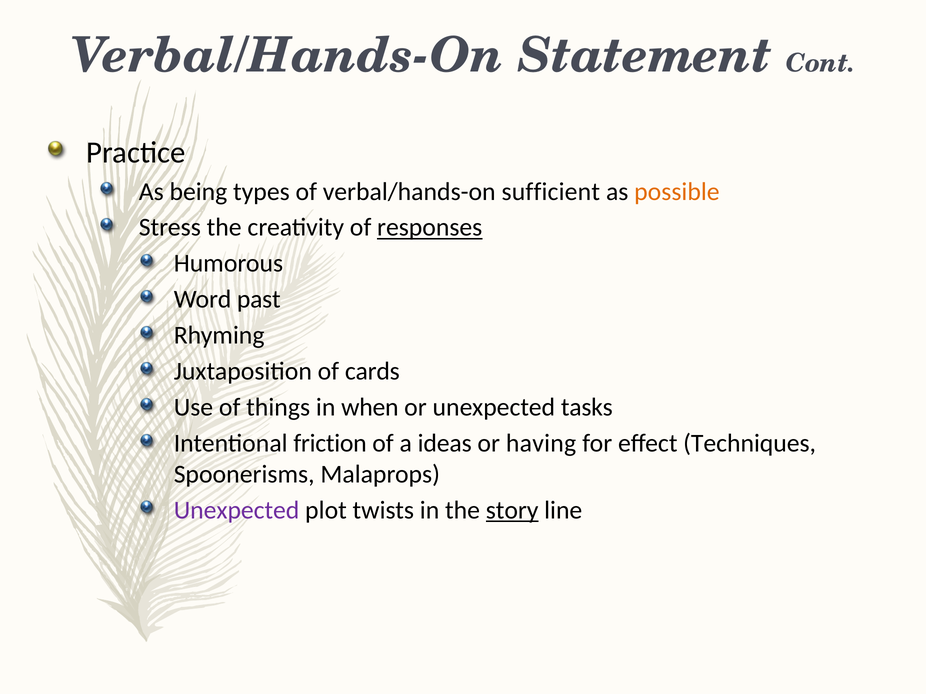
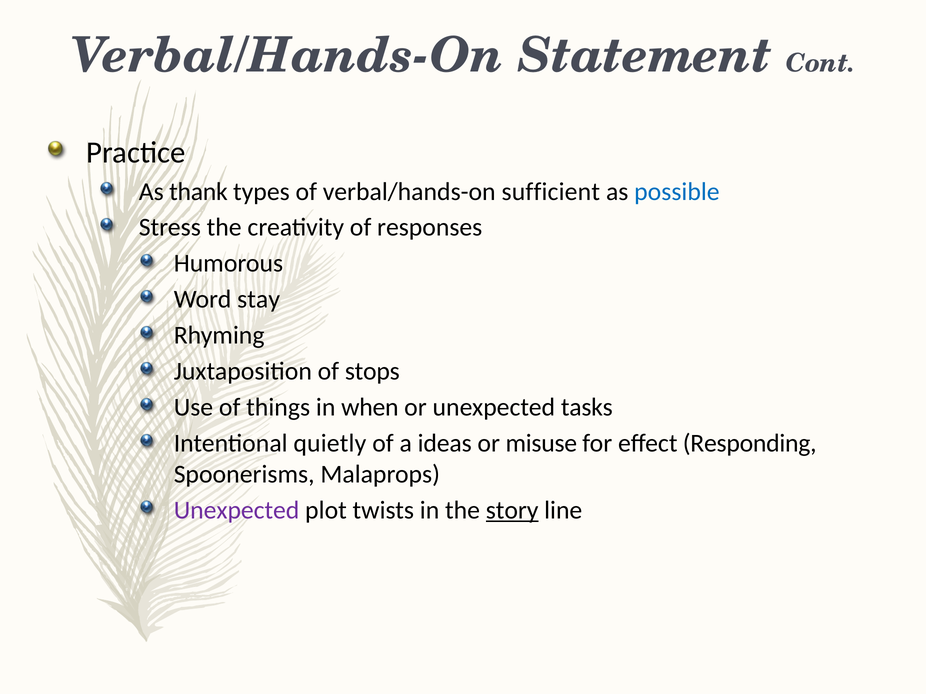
being: being -> thank
possible colour: orange -> blue
responses underline: present -> none
past: past -> stay
cards: cards -> stops
friction: friction -> quietly
having: having -> misuse
Techniques: Techniques -> Responding
